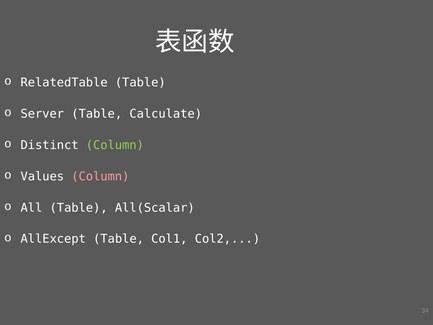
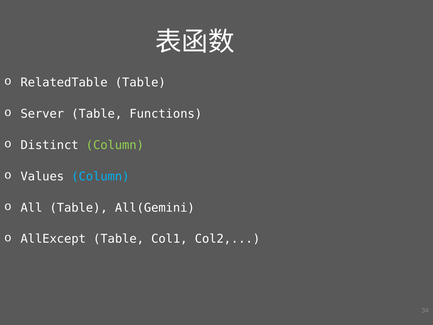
Calculate: Calculate -> Functions
Column at (100, 176) colour: pink -> light blue
All(Scalar: All(Scalar -> All(Gemini
